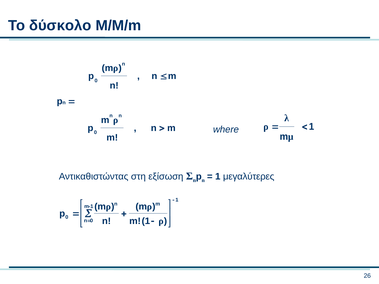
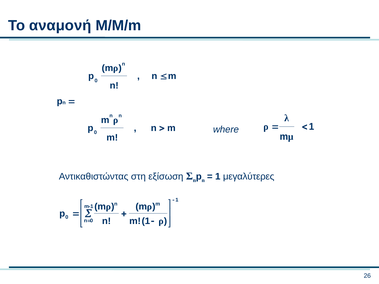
δύσκολο: δύσκολο -> αναμονή
